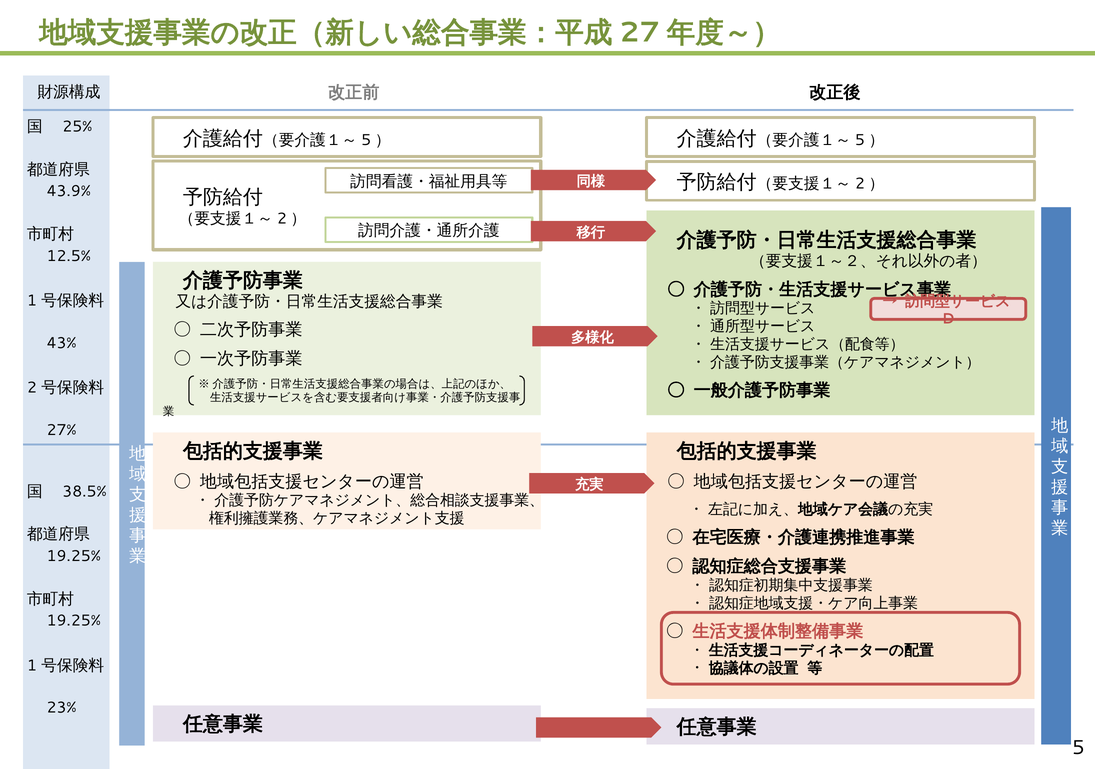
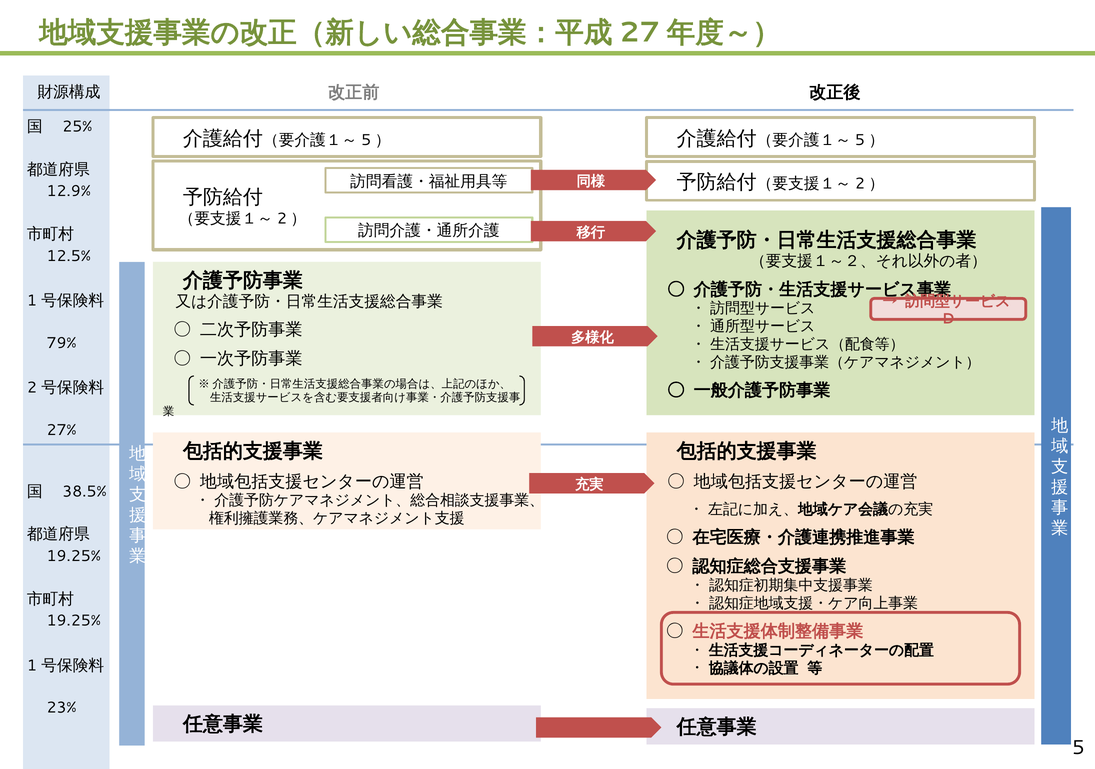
43.9%: 43.9% -> 12.9%
43%: 43% -> 79%
